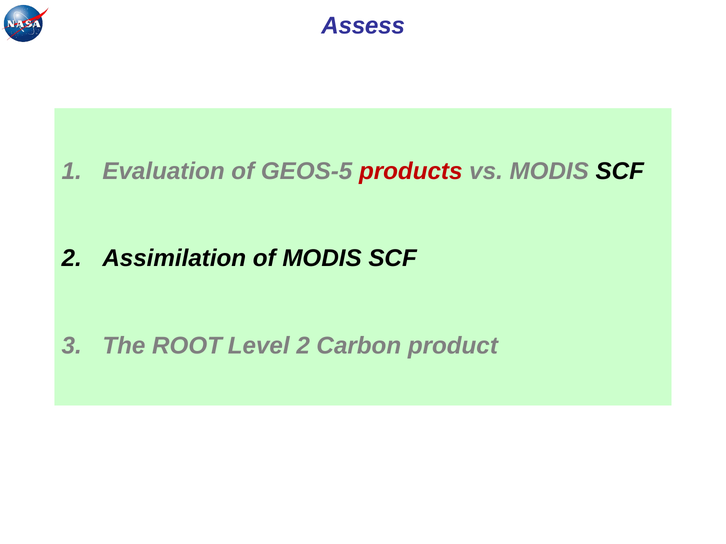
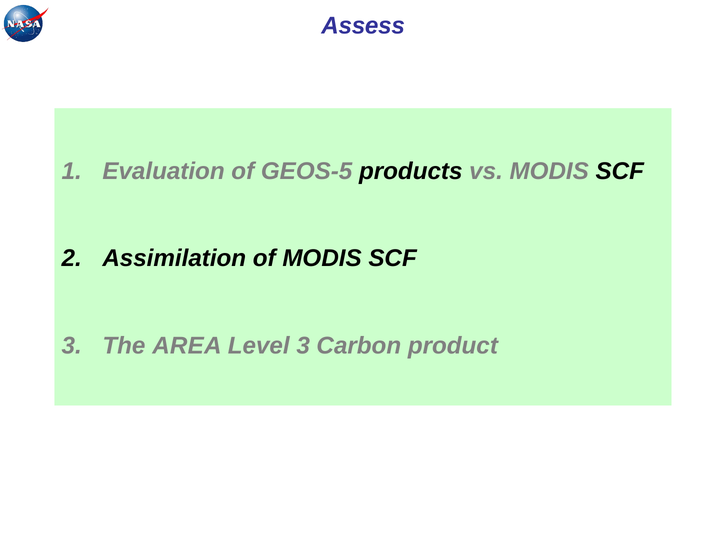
products colour: red -> black
ROOT: ROOT -> AREA
Level 2: 2 -> 3
